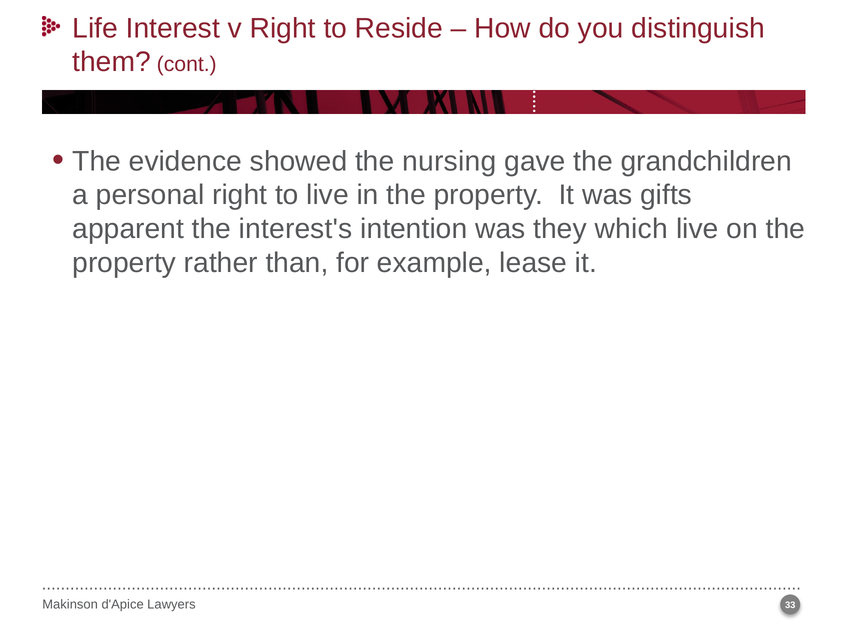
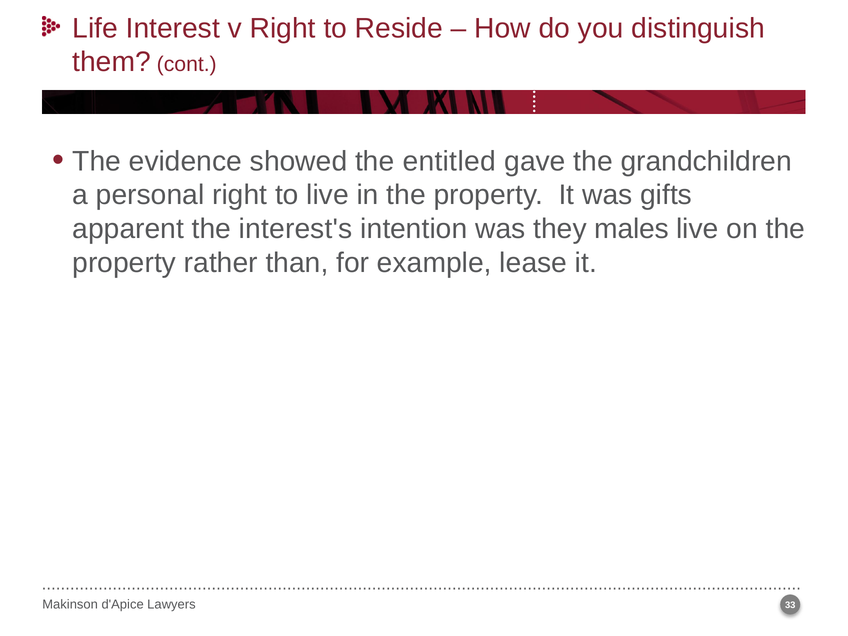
nursing: nursing -> entitled
which: which -> males
